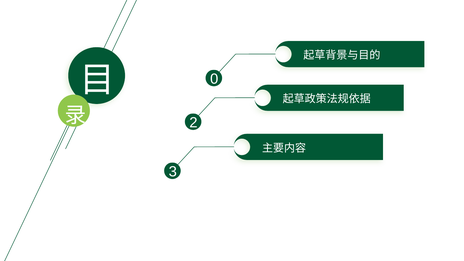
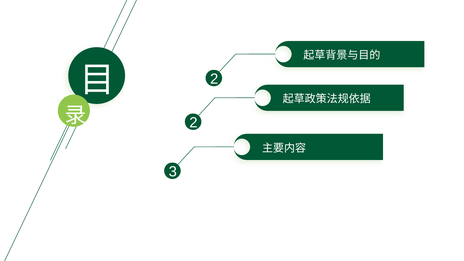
0 at (214, 79): 0 -> 2
